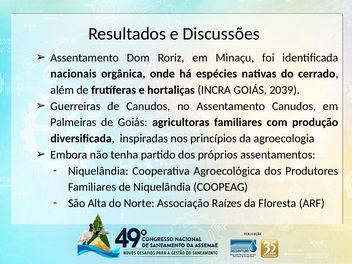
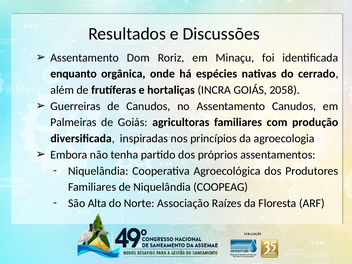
nacionais: nacionais -> enquanto
2039: 2039 -> 2058
